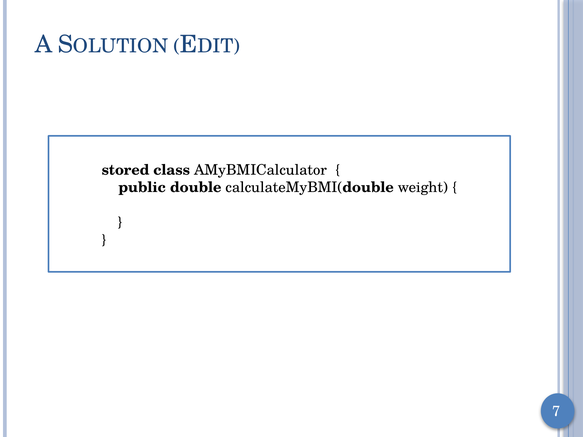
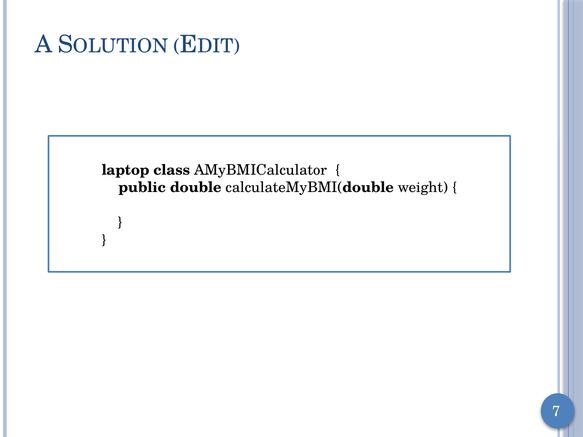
stored: stored -> laptop
